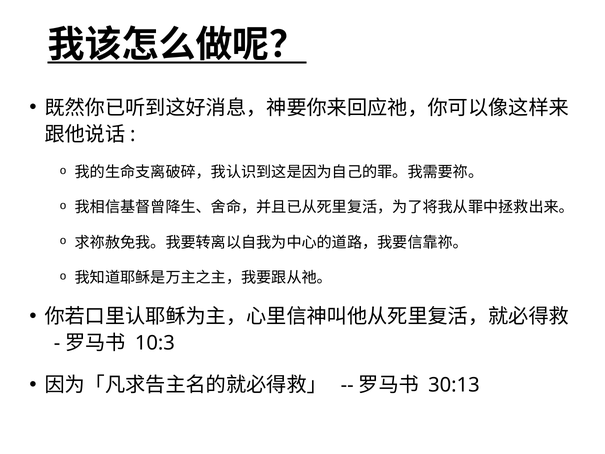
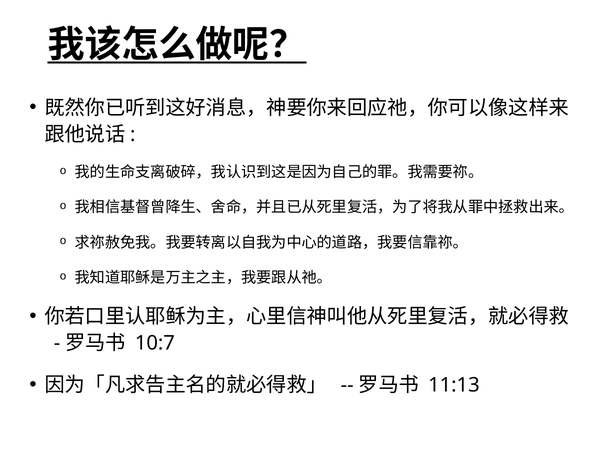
10:3: 10:3 -> 10:7
30:13: 30:13 -> 11:13
